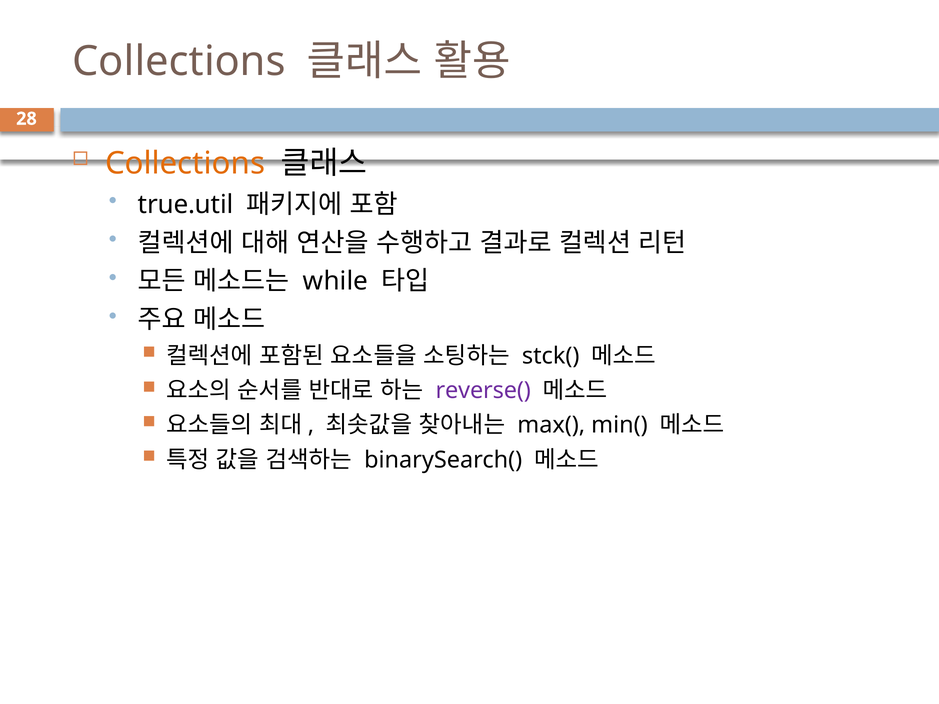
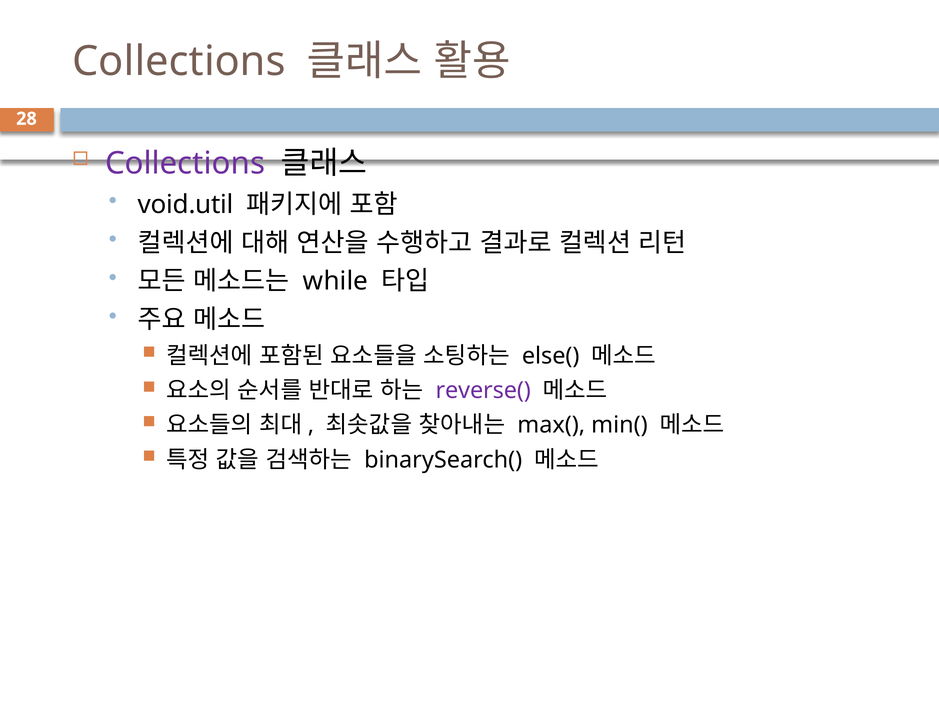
Collections at (185, 163) colour: orange -> purple
true.util: true.util -> void.util
stck(: stck( -> else(
